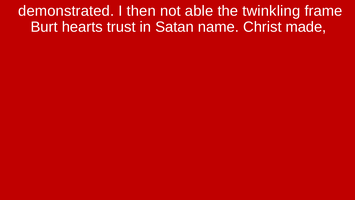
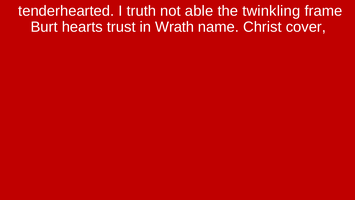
demonstrated: demonstrated -> tenderhearted
then: then -> truth
Satan: Satan -> Wrath
made: made -> cover
